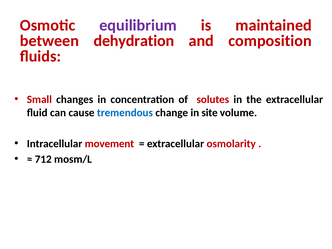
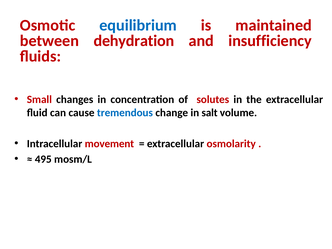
equilibrium colour: purple -> blue
composition: composition -> insufficiency
site: site -> salt
712: 712 -> 495
